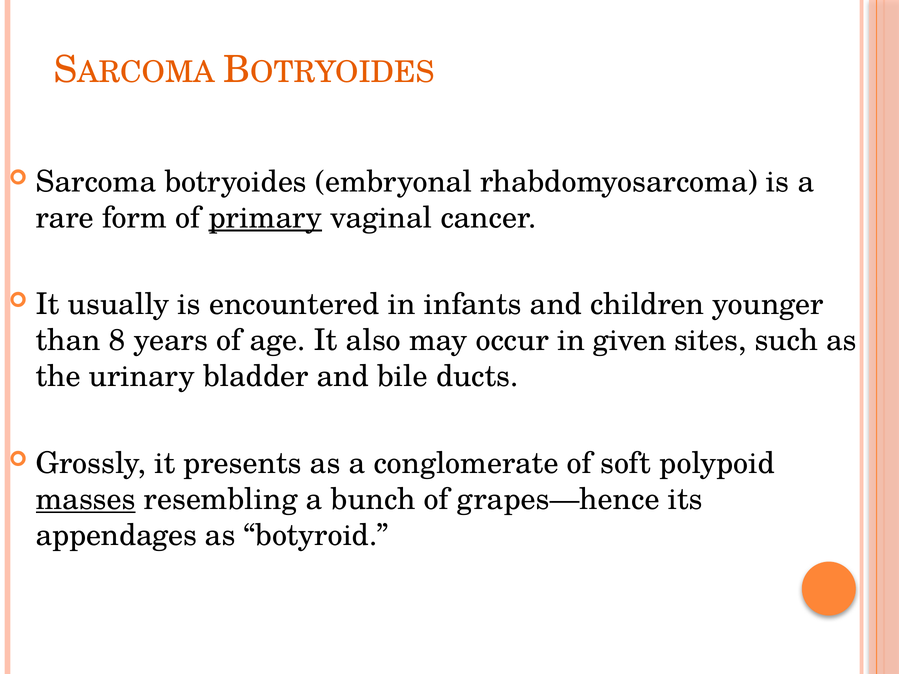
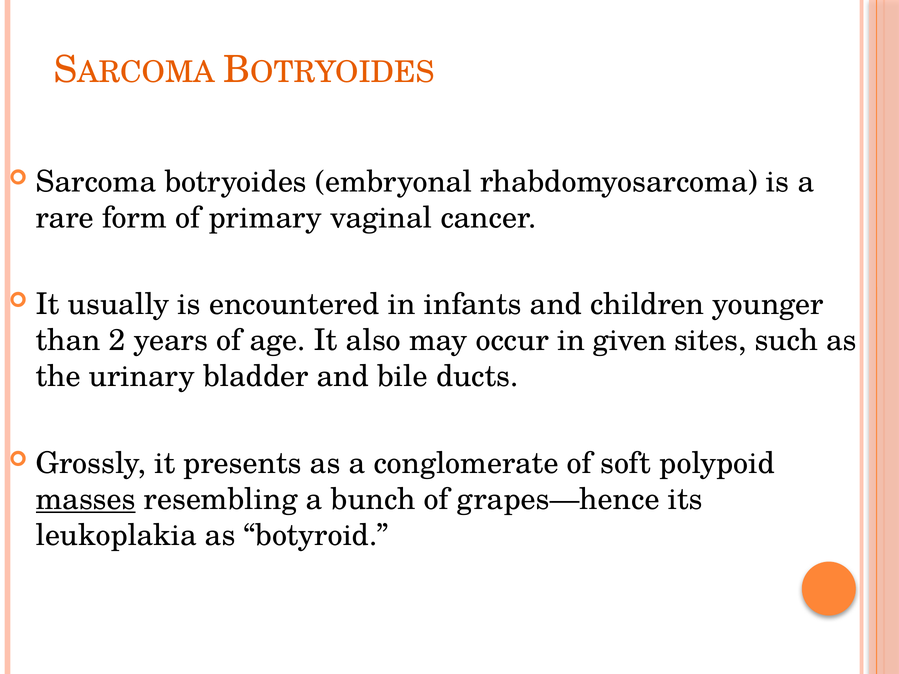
primary underline: present -> none
8: 8 -> 2
appendages: appendages -> leukoplakia
